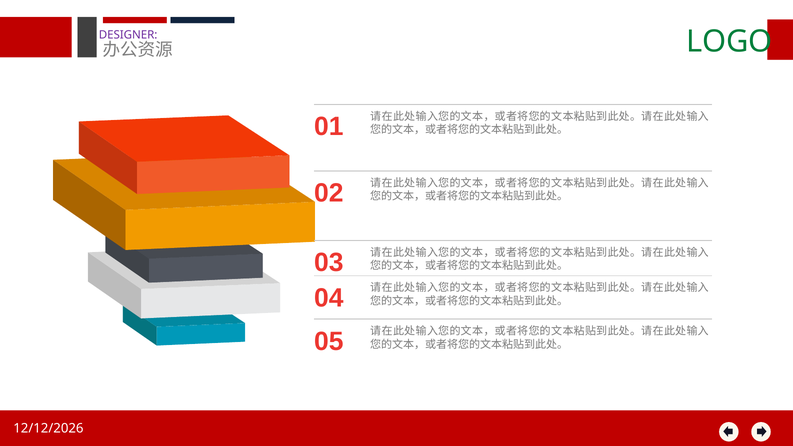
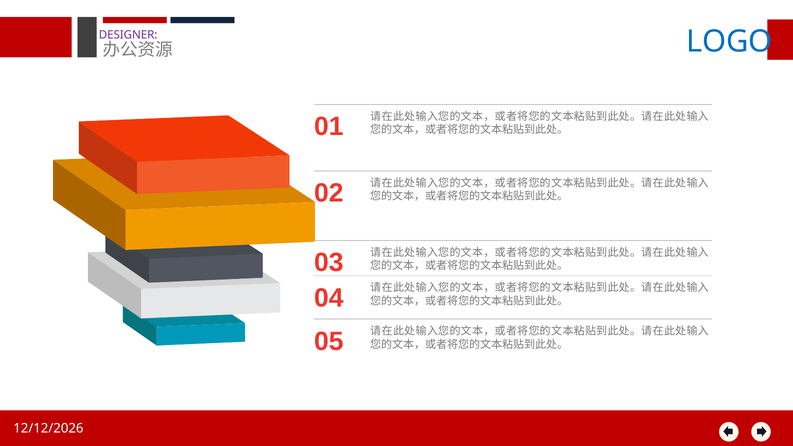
LOGO colour: green -> blue
